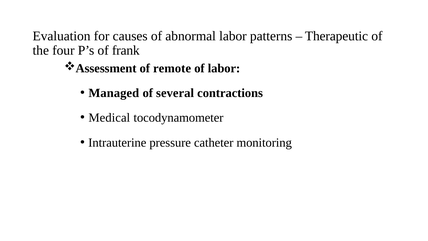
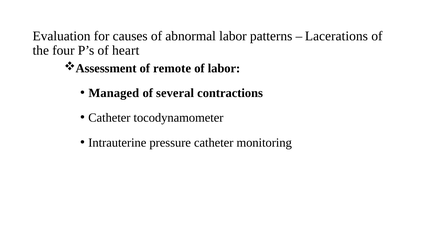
Therapeutic: Therapeutic -> Lacerations
frank: frank -> heart
Medical at (109, 118): Medical -> Catheter
